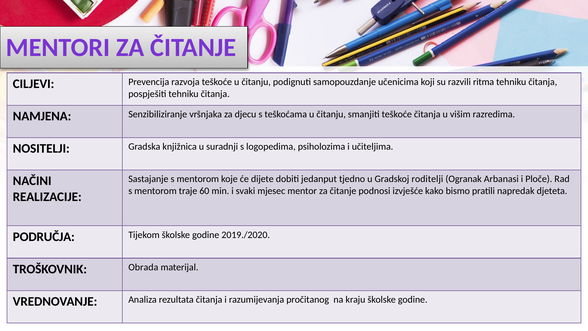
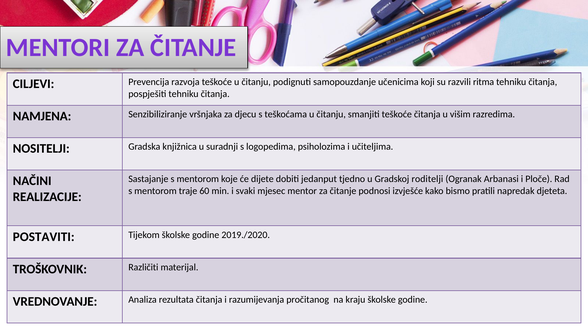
PODRUČJA: PODRUČJA -> POSTAVITI
Obrada: Obrada -> Različiti
